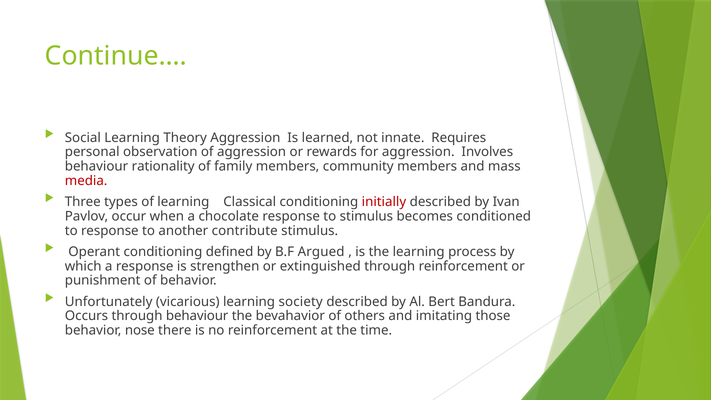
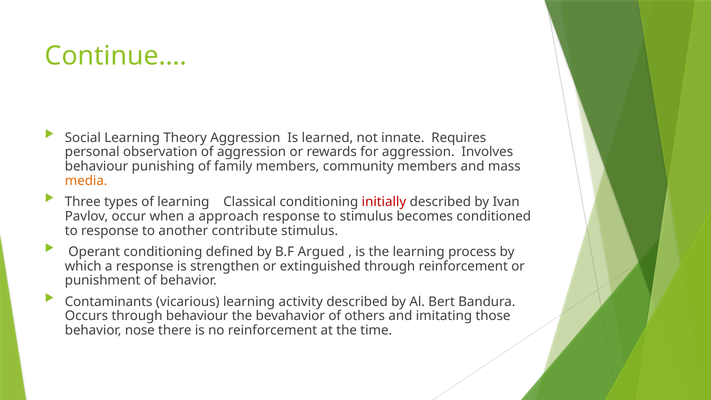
rationality: rationality -> punishing
media colour: red -> orange
chocolate: chocolate -> approach
Unfortunately: Unfortunately -> Contaminants
society: society -> activity
